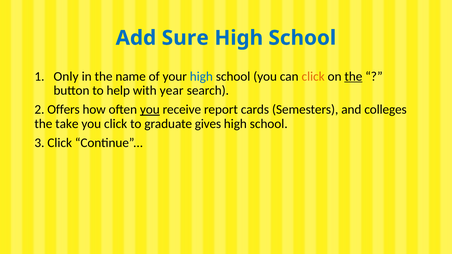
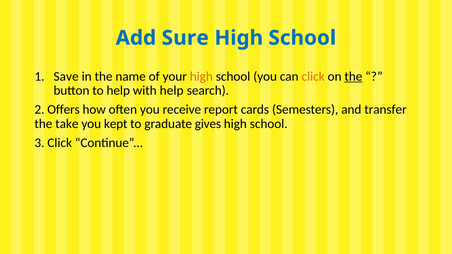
Only: Only -> Save
high at (201, 76) colour: blue -> orange
with year: year -> help
you at (150, 110) underline: present -> none
colleges: colleges -> transfer
you click: click -> kept
